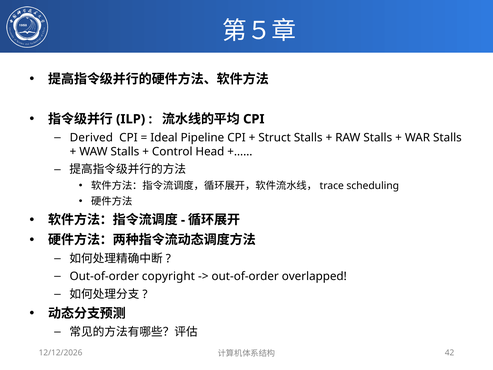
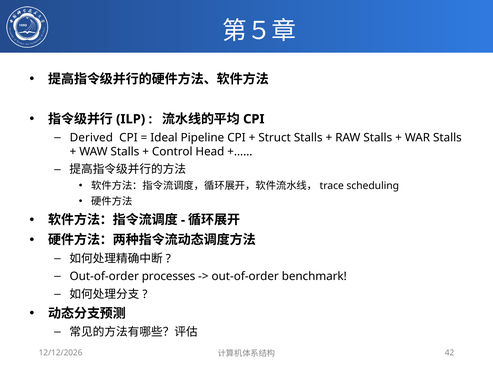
copyright: copyright -> processes
overlapped: overlapped -> benchmark
